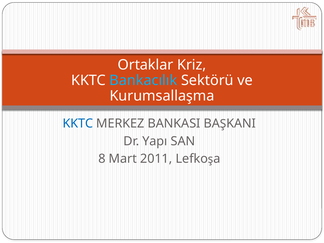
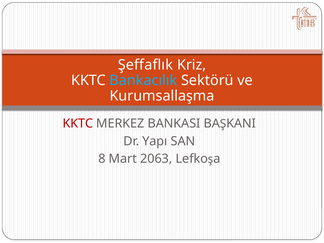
Ortaklar: Ortaklar -> Şeffaflık
KKTC at (78, 123) colour: blue -> red
2011: 2011 -> 2063
